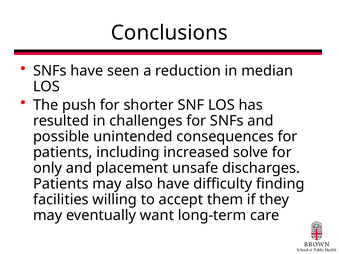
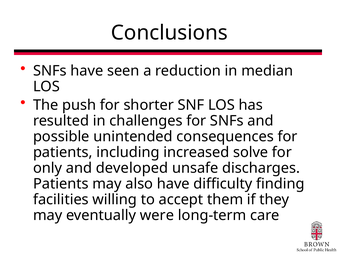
placement: placement -> developed
want: want -> were
